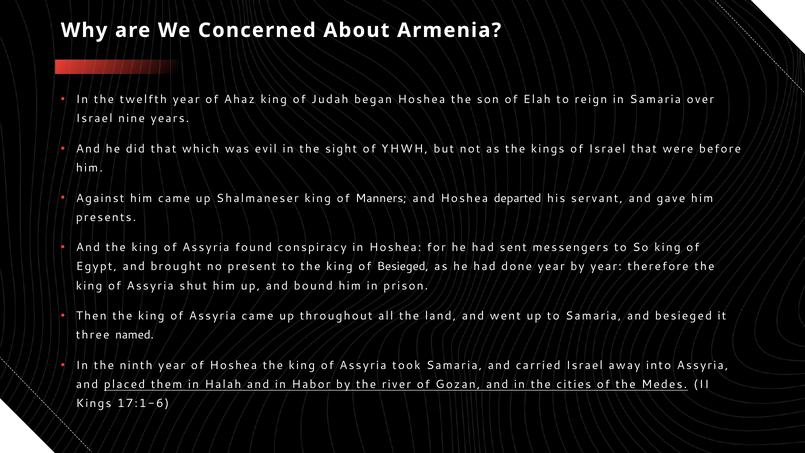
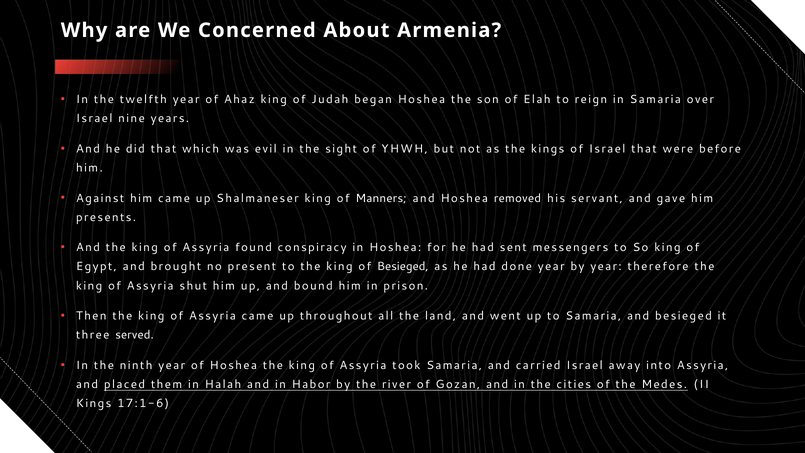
departed: departed -> removed
named: named -> served
